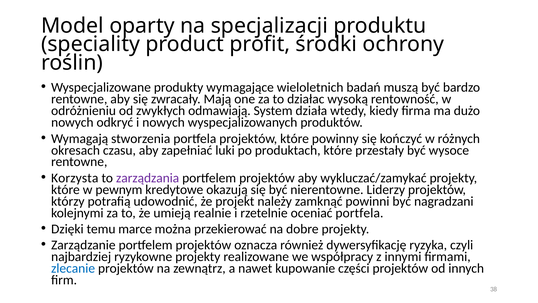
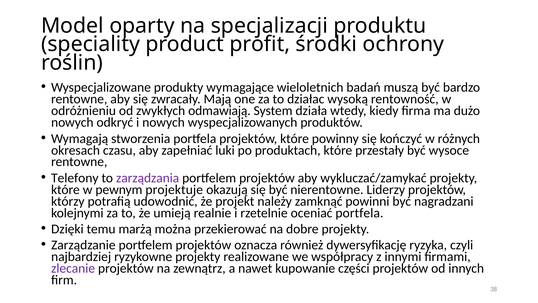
Korzysta: Korzysta -> Telefony
kredytowe: kredytowe -> projektuje
marce: marce -> marżą
zlecanie colour: blue -> purple
